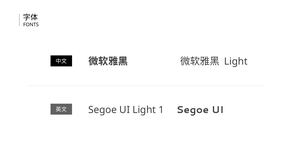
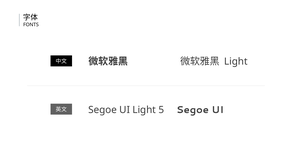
1: 1 -> 5
